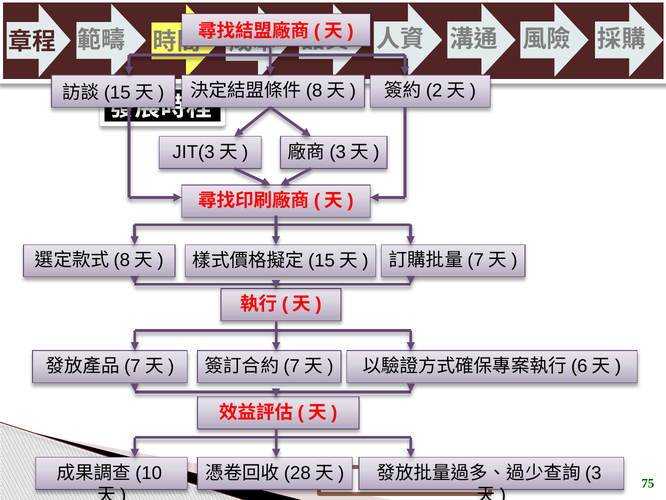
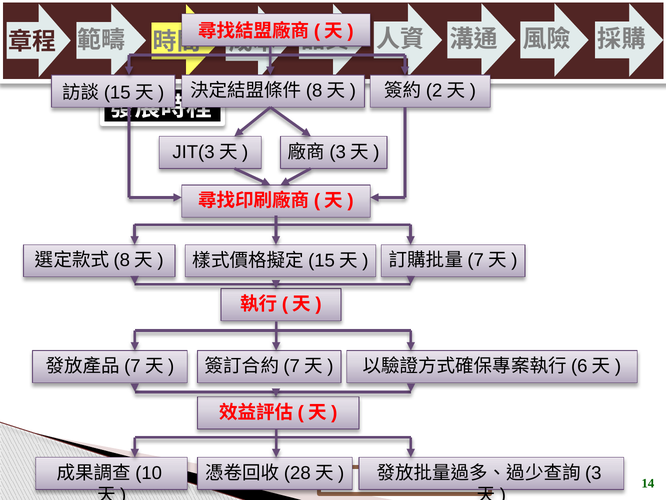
75: 75 -> 14
